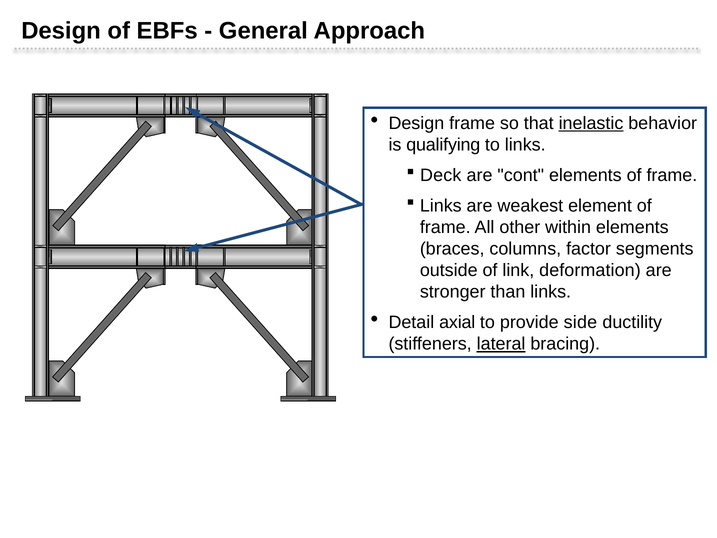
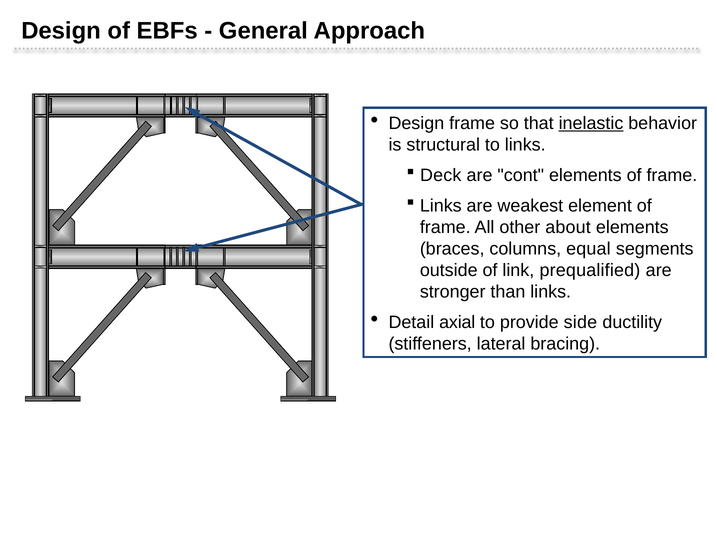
qualifying: qualifying -> structural
within: within -> about
factor: factor -> equal
deformation: deformation -> prequalified
lateral underline: present -> none
